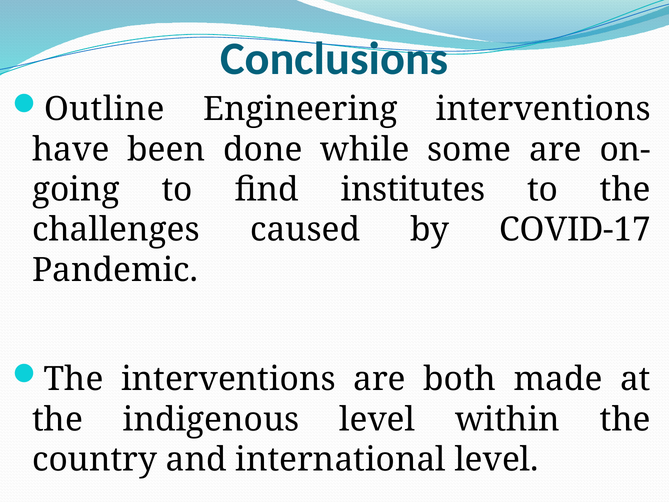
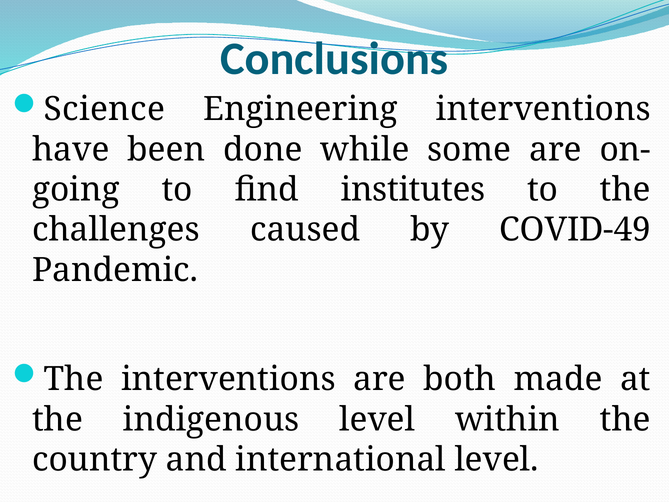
Outline: Outline -> Science
COVID-17: COVID-17 -> COVID-49
